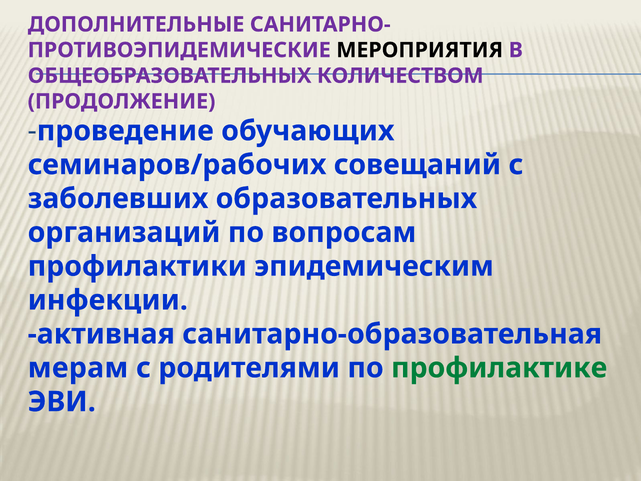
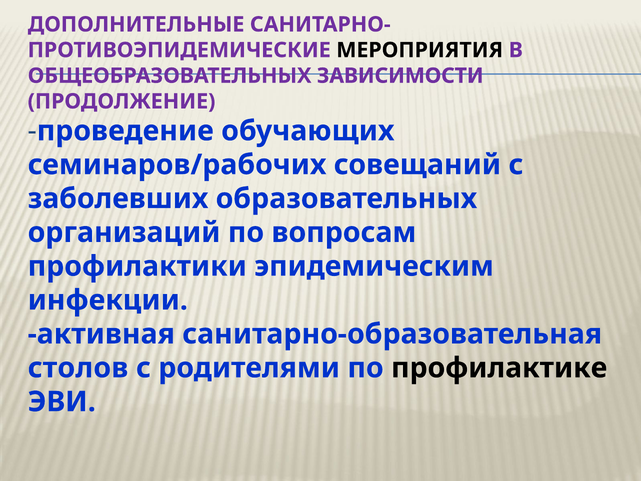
КОЛИЧЕСТВОМ: КОЛИЧЕСТВОМ -> ЗАВИСИМОСТИ
мерам: мерам -> столов
профилактике colour: green -> black
